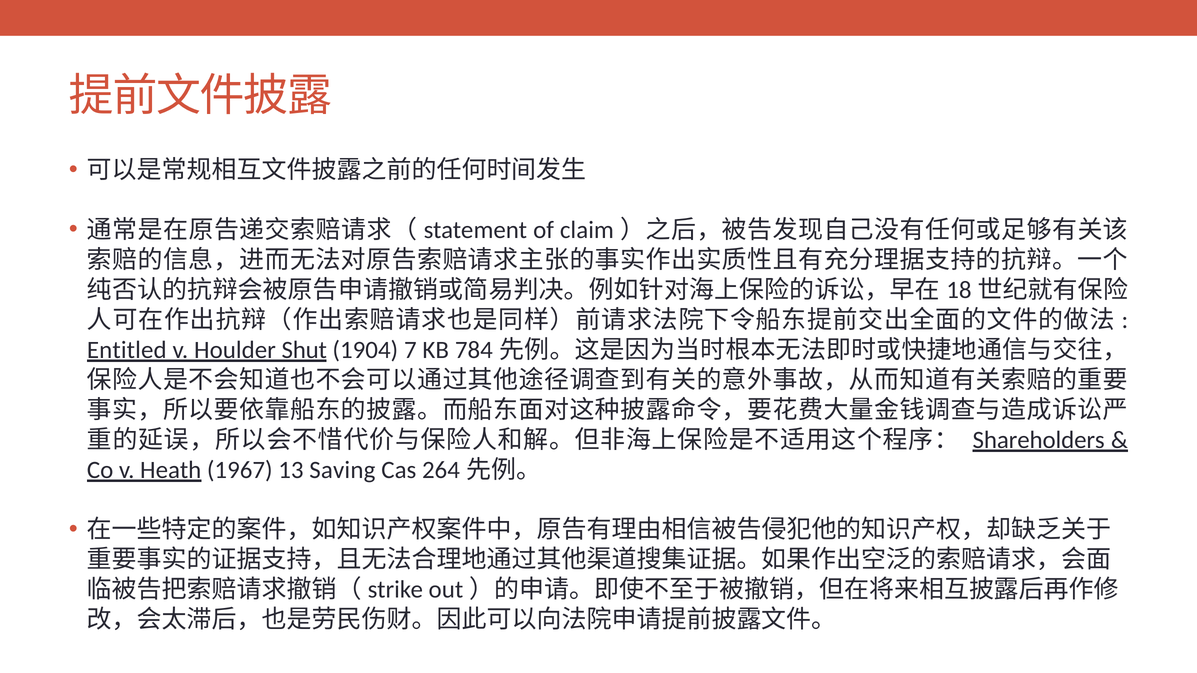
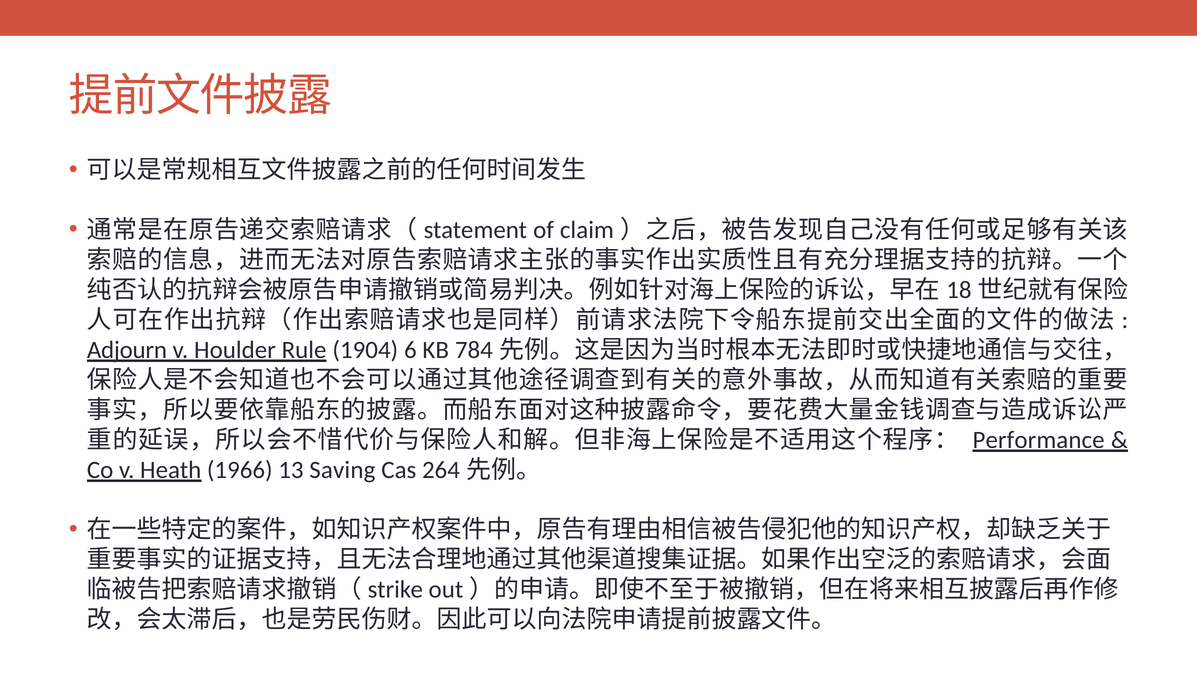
Entitled: Entitled -> Adjourn
Shut: Shut -> Rule
7: 7 -> 6
Shareholders: Shareholders -> Performance
1967: 1967 -> 1966
